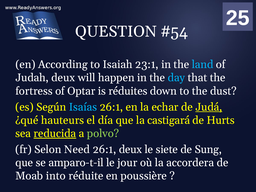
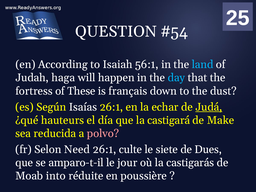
23:1: 23:1 -> 56:1
Judah deux: deux -> haga
Optar: Optar -> These
réduites: réduites -> français
Isaías colour: light blue -> white
Hurts: Hurts -> Make
reducida underline: present -> none
polvo colour: light green -> pink
26:1 deux: deux -> culte
Sung: Sung -> Dues
accordera: accordera -> castigarás
